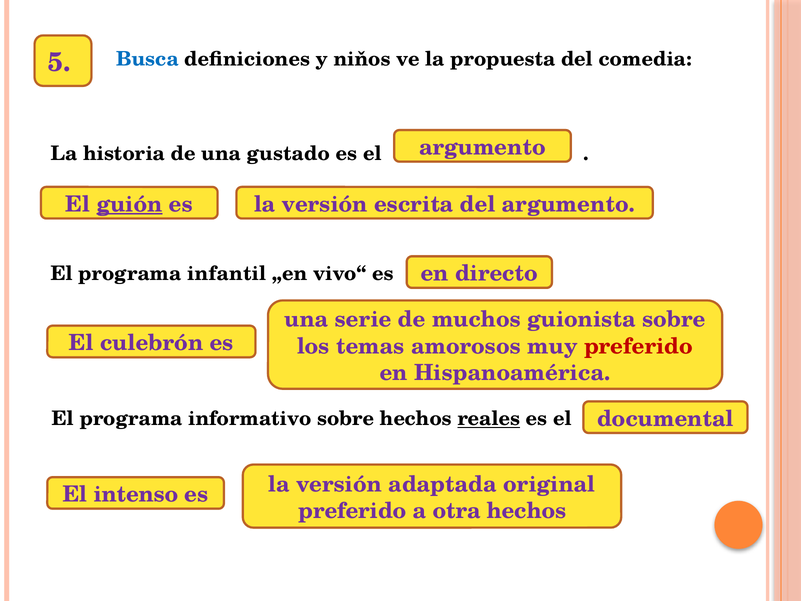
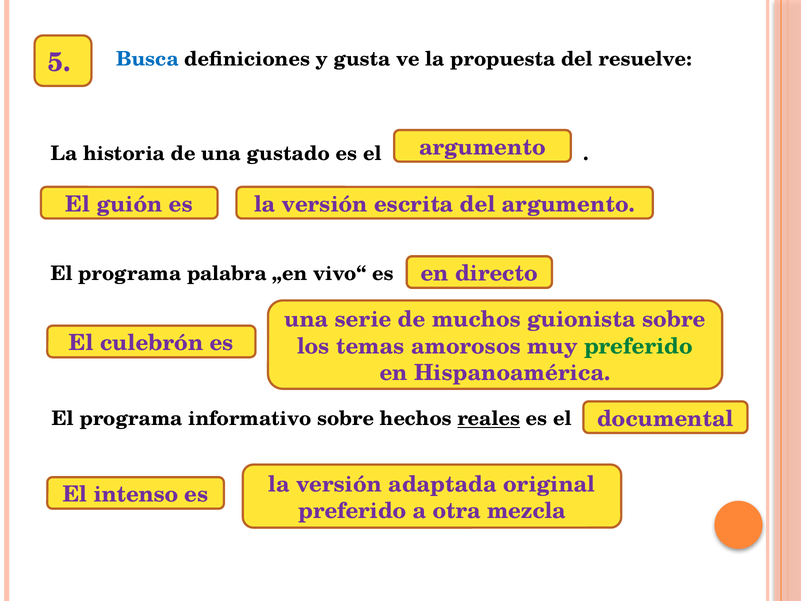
niňos: niňos -> gusta
comedia: comedia -> resuelve
guión underline: present -> none
infantil: infantil -> palabra
preferido at (638, 346) colour: red -> green
otra hechos: hechos -> mezcla
